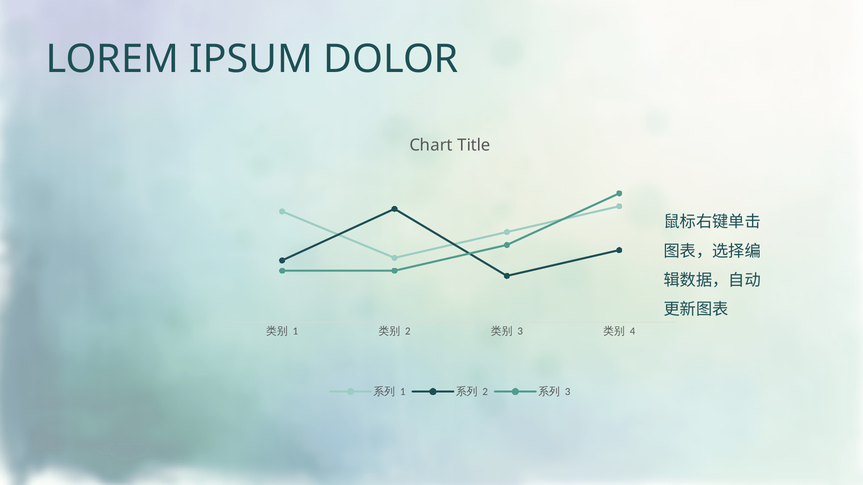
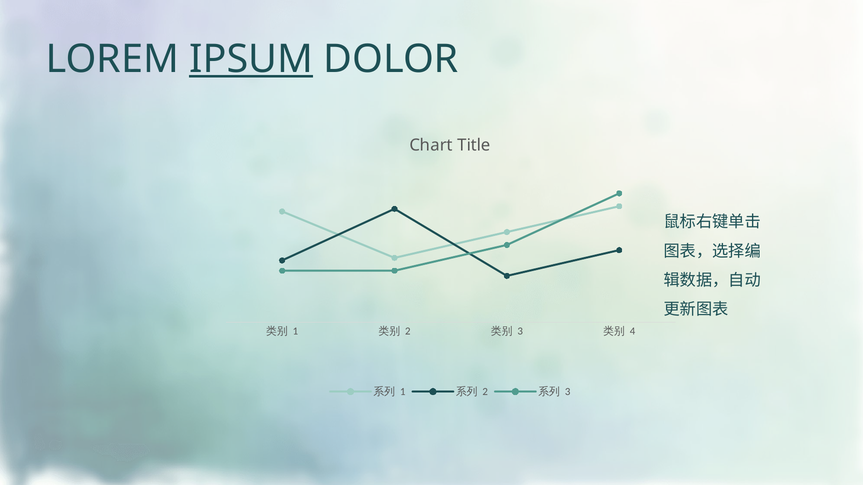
IPSUM underline: none -> present
